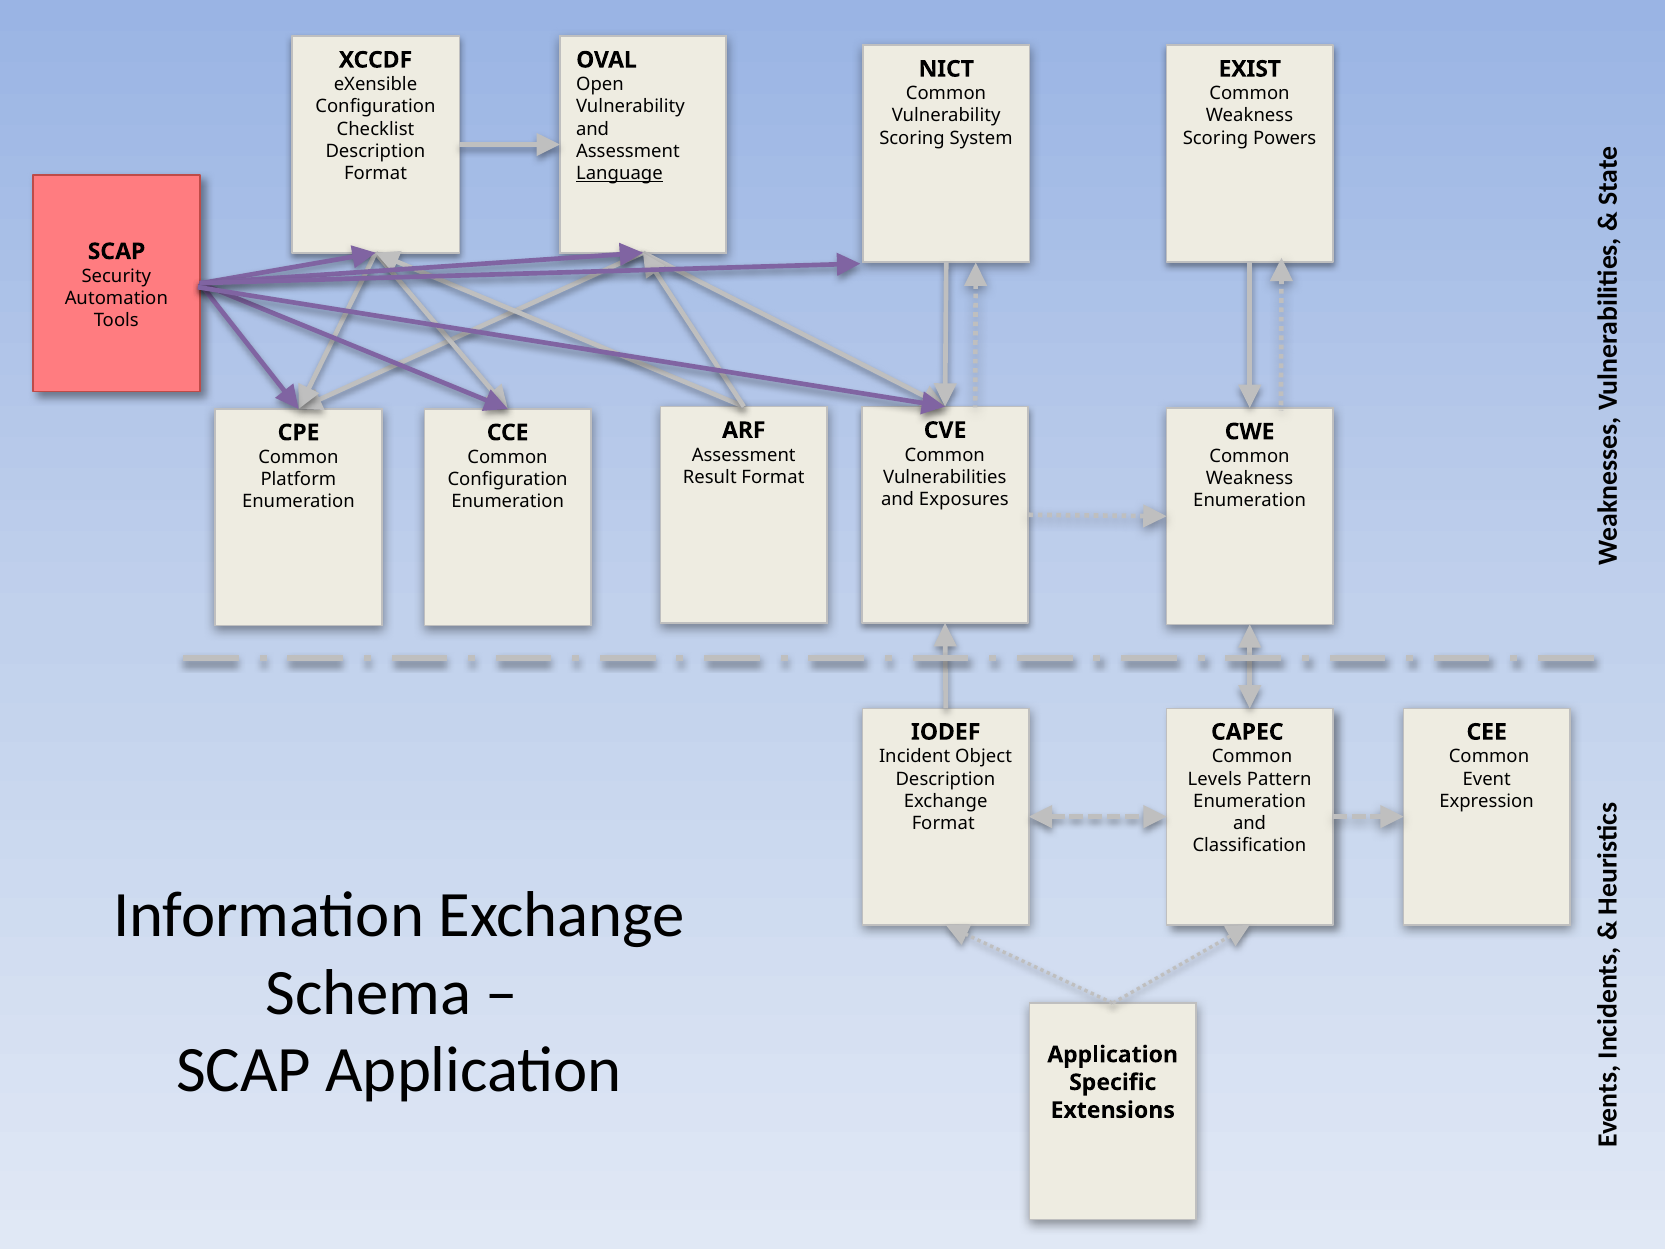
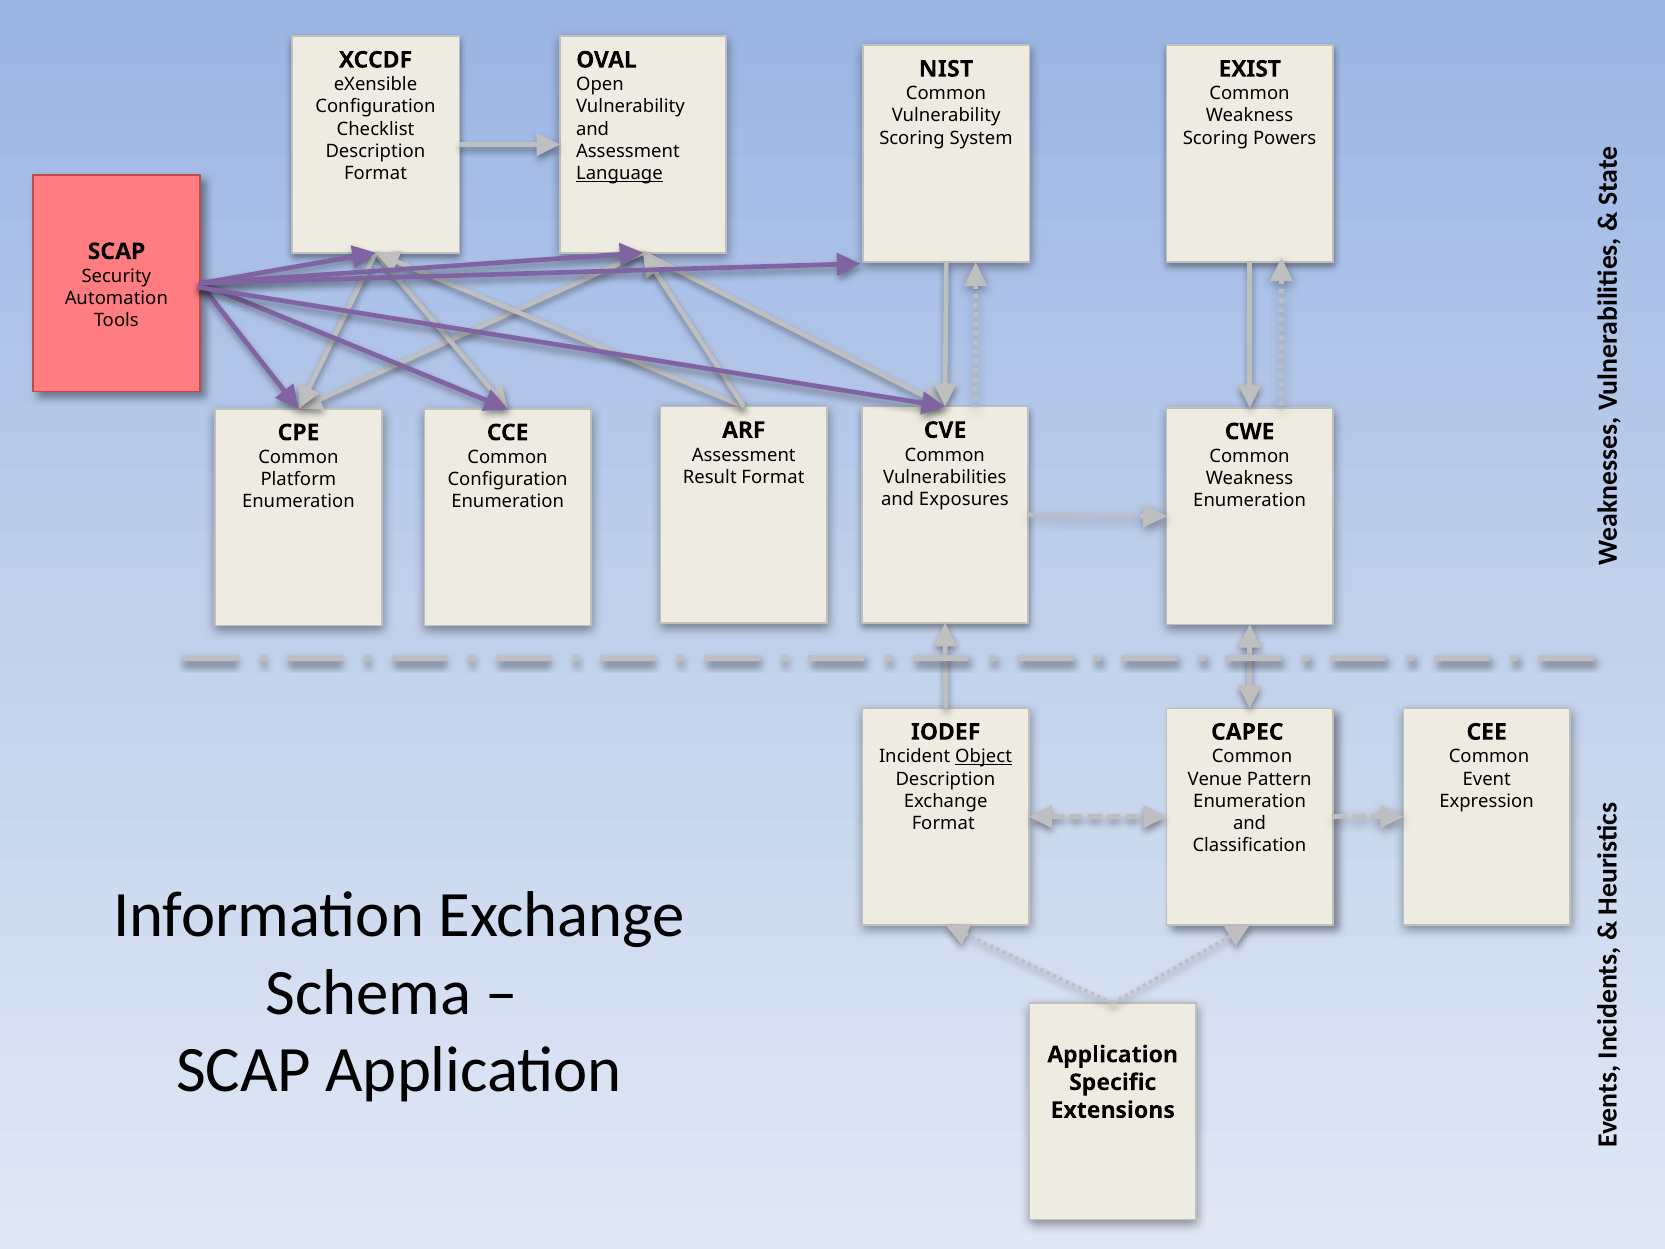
NICT: NICT -> NIST
Object underline: none -> present
Levels: Levels -> Venue
